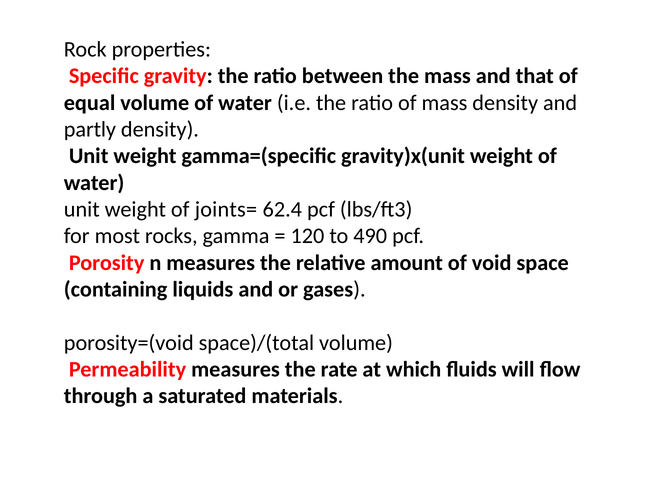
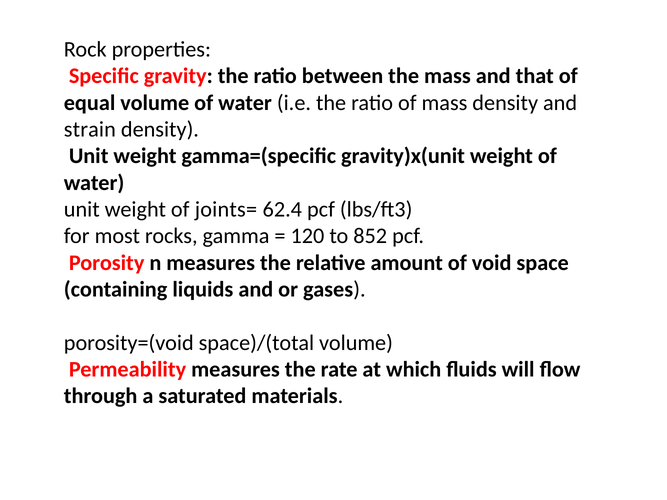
partly: partly -> strain
490: 490 -> 852
